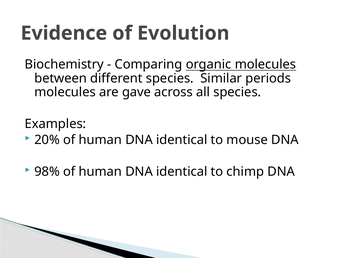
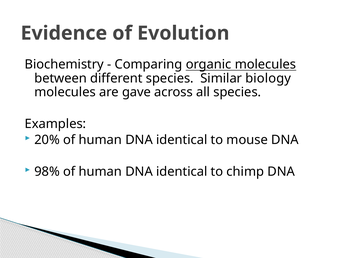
periods: periods -> biology
